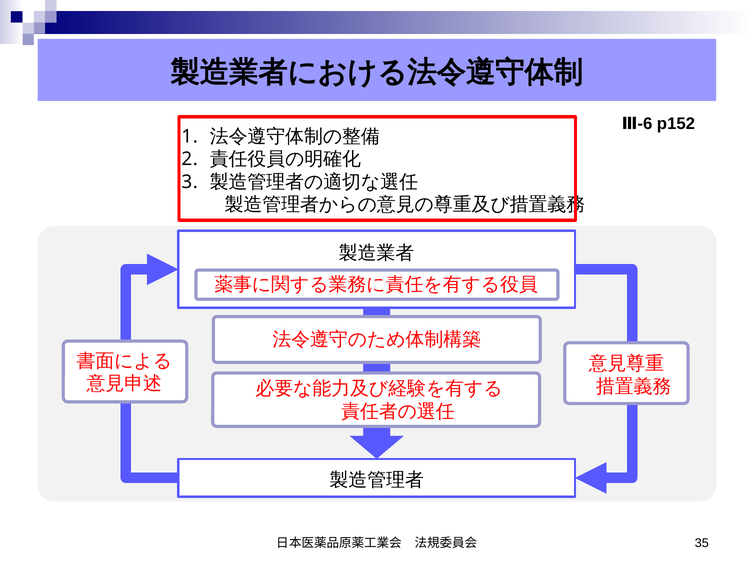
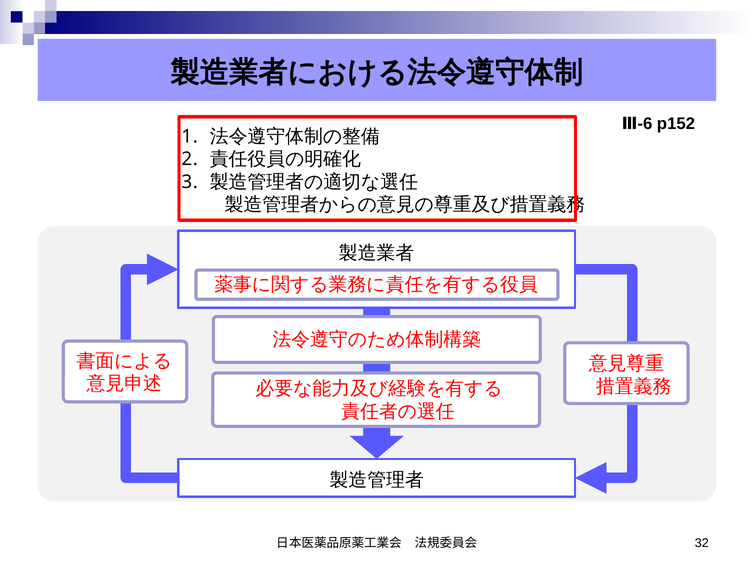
35: 35 -> 32
